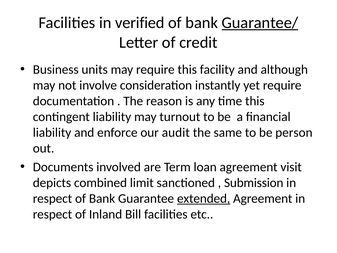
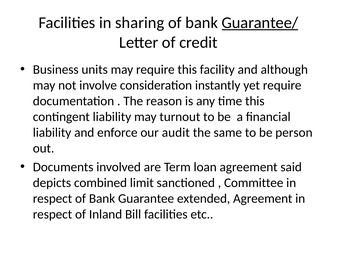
verified: verified -> sharing
visit: visit -> said
Submission: Submission -> Committee
extended underline: present -> none
